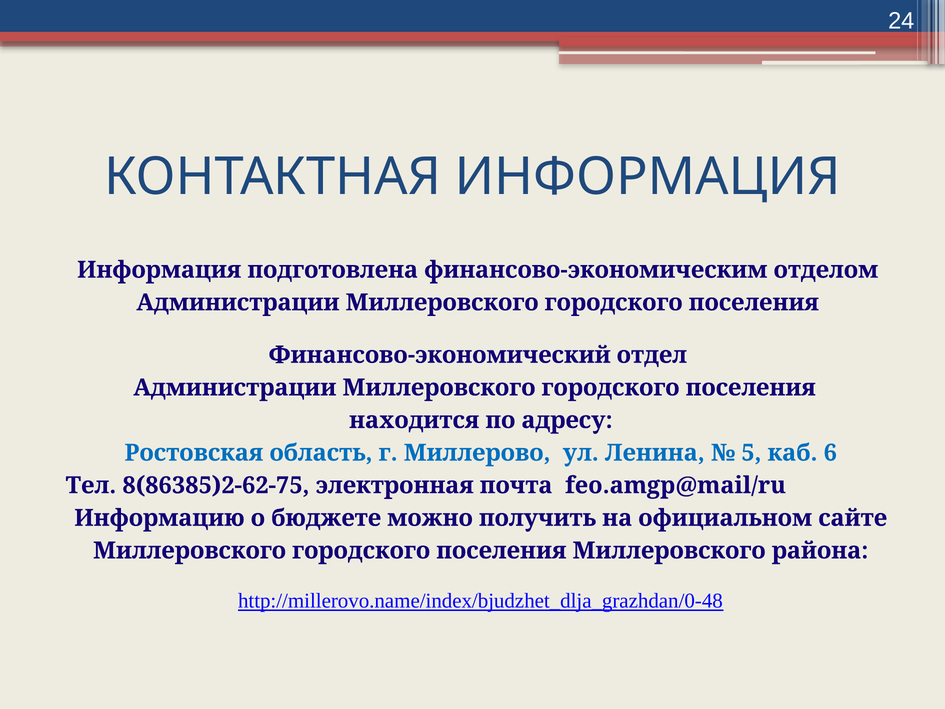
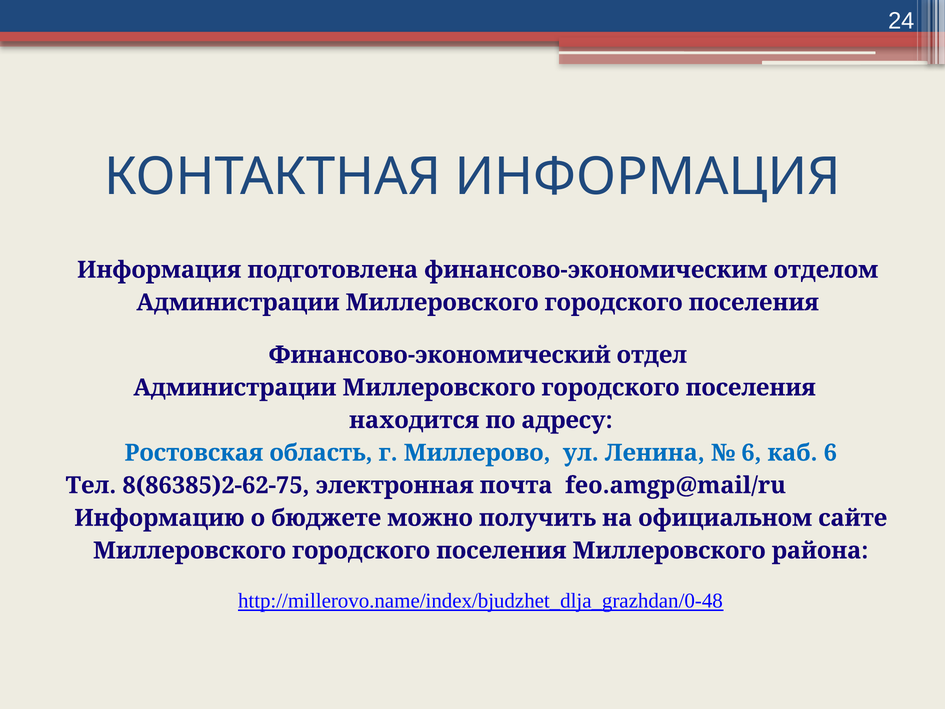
5 at (751, 453): 5 -> 6
